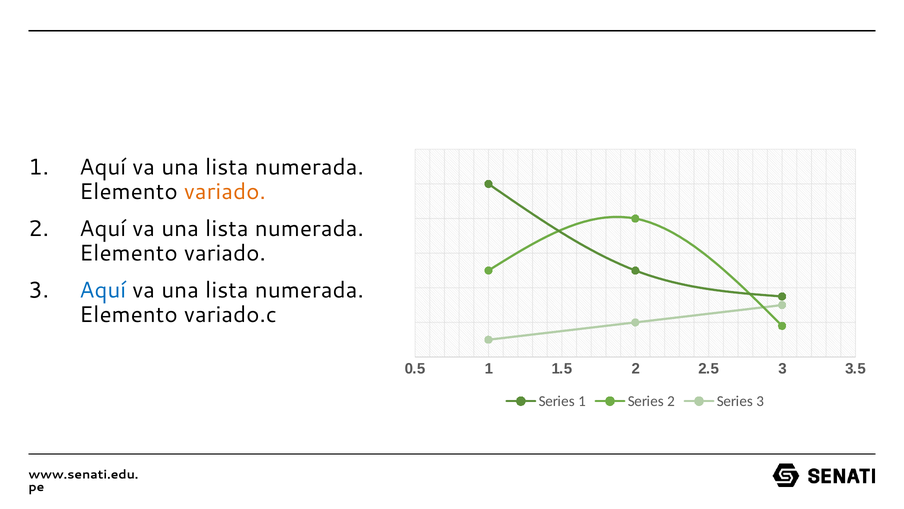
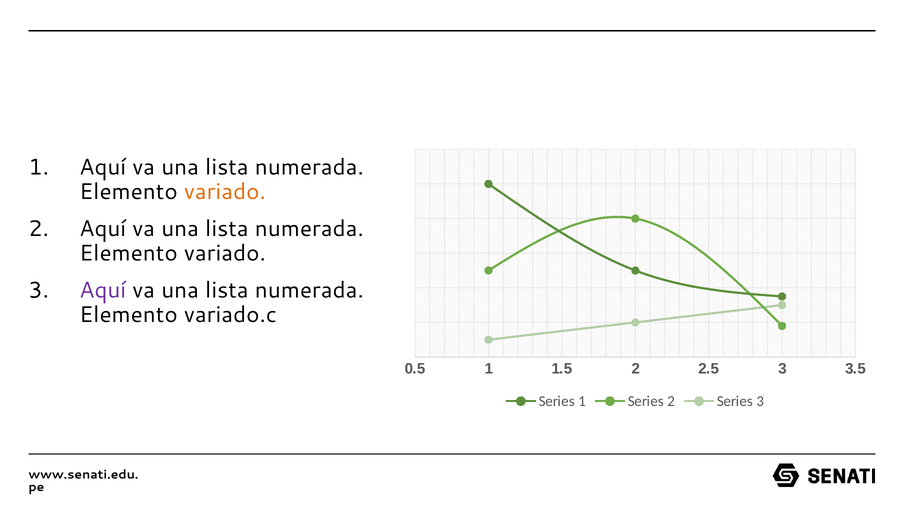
Aquí at (103, 290) colour: blue -> purple
